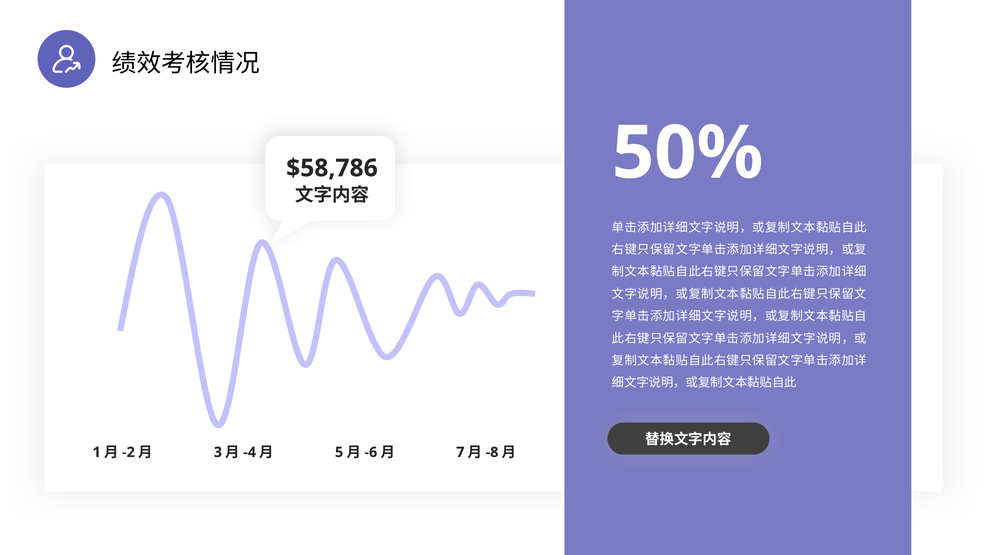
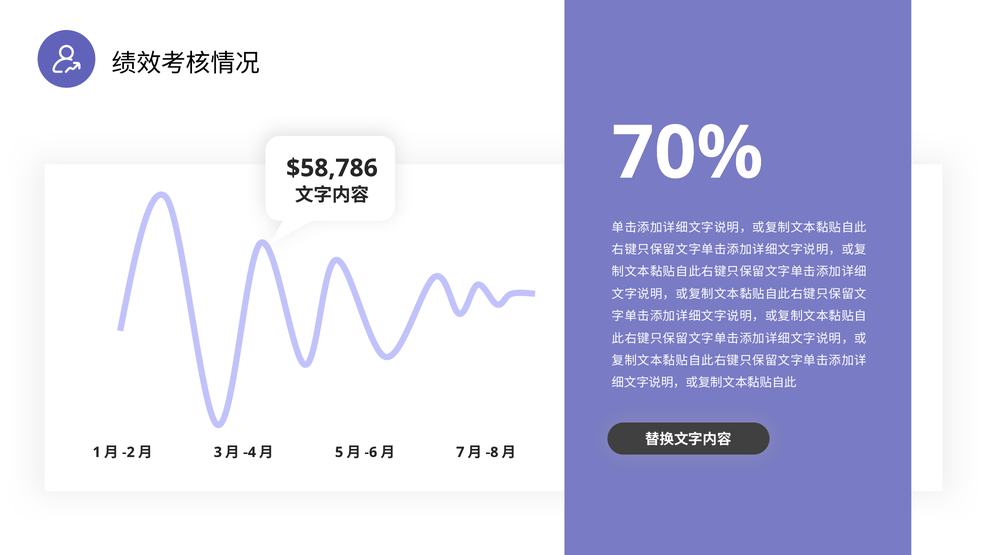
50%: 50% -> 70%
